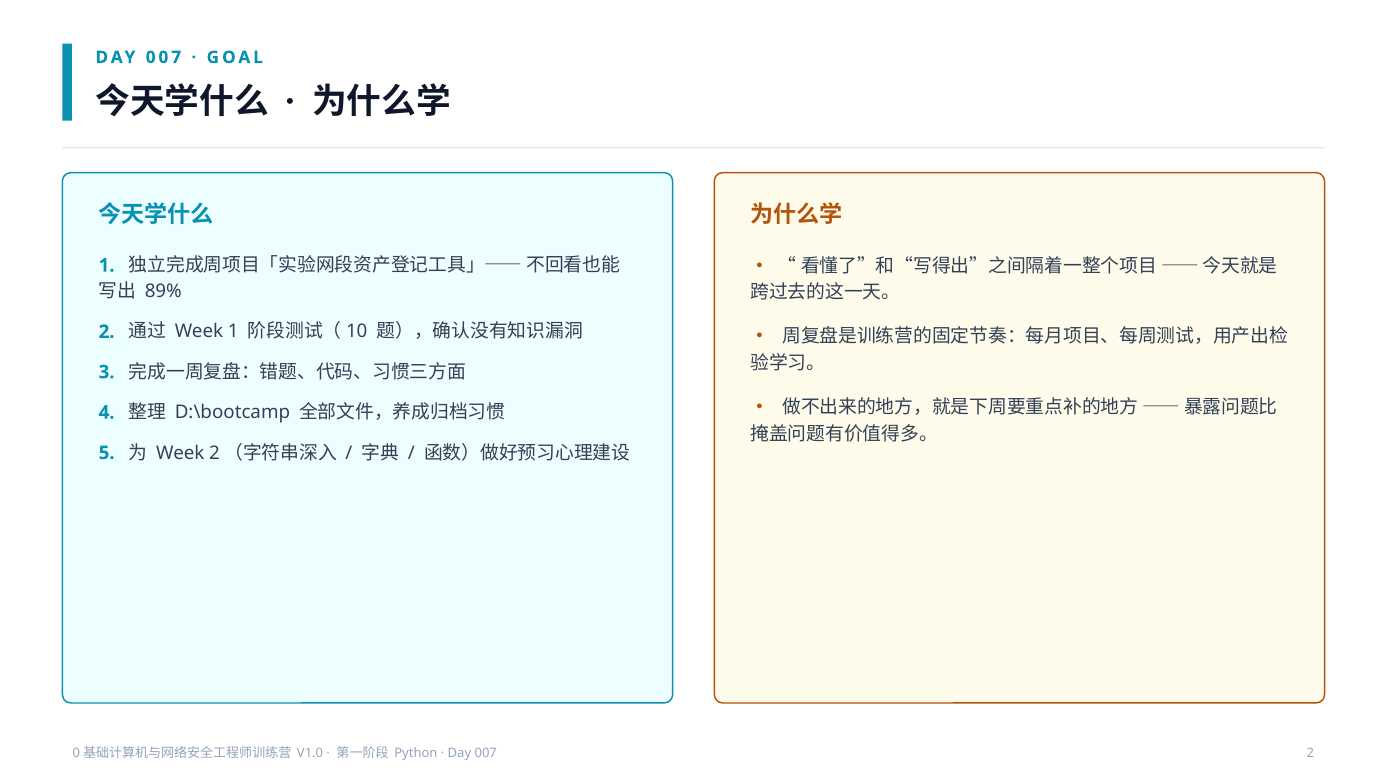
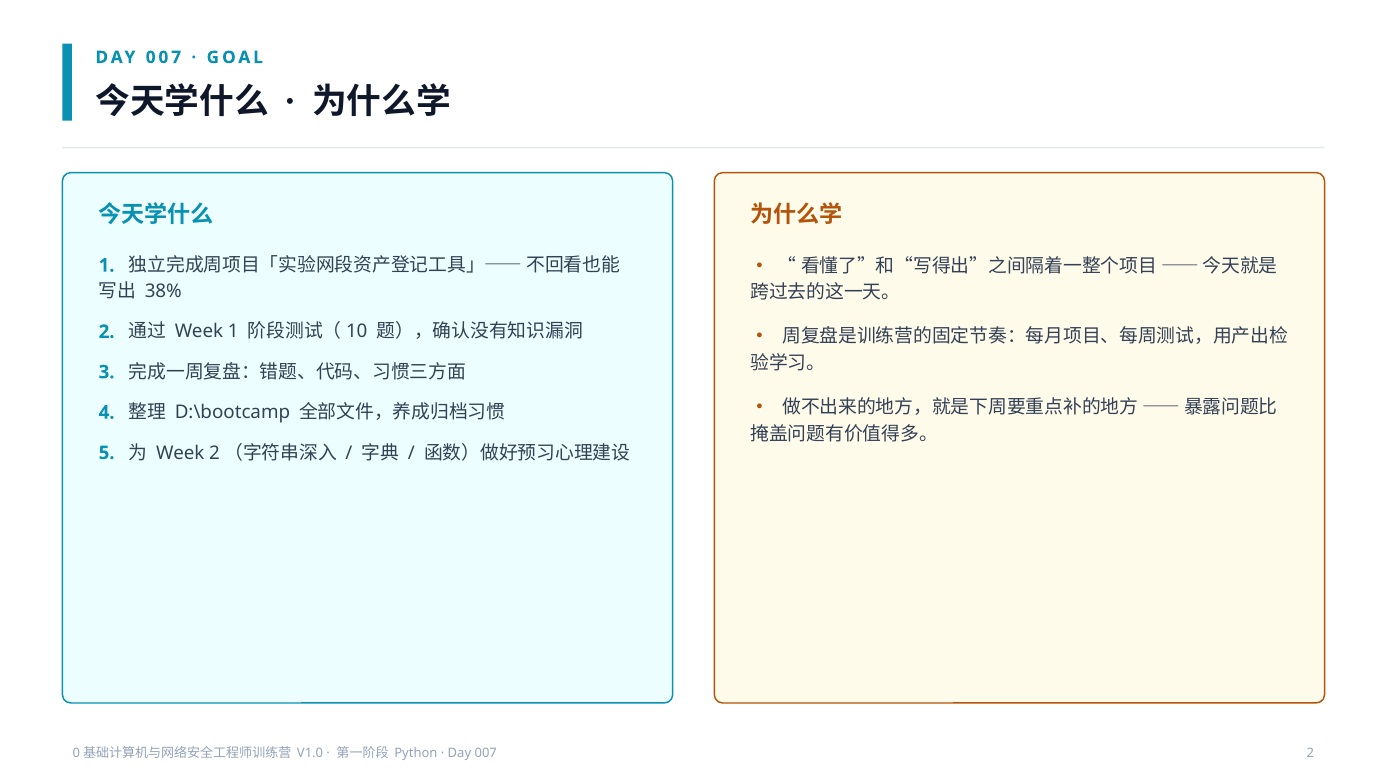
89%: 89% -> 38%
